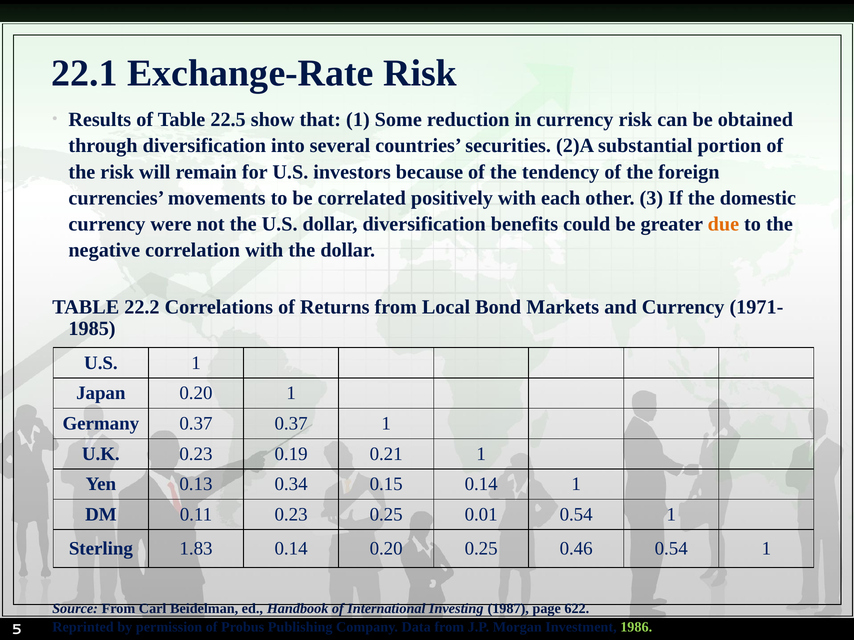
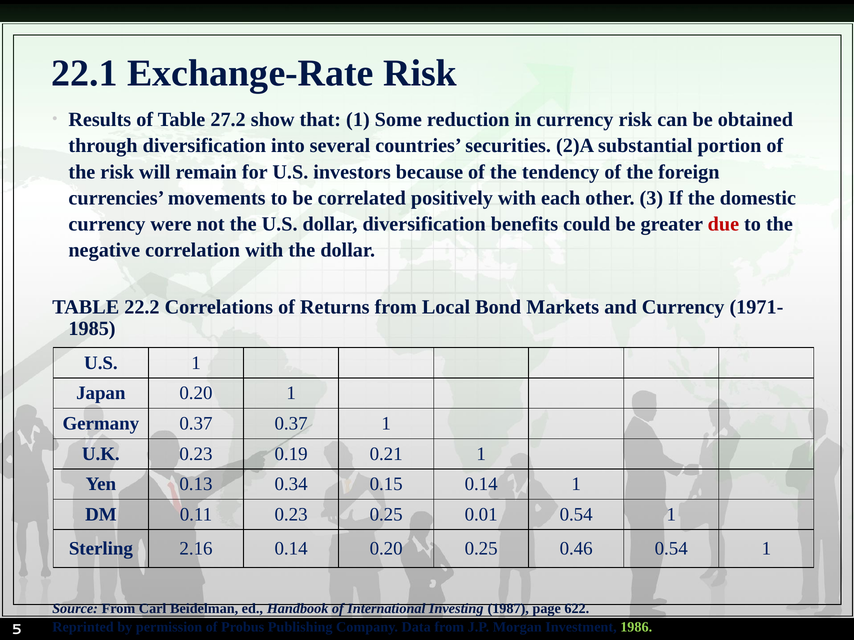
22.5: 22.5 -> 27.2
due colour: orange -> red
1.83: 1.83 -> 2.16
